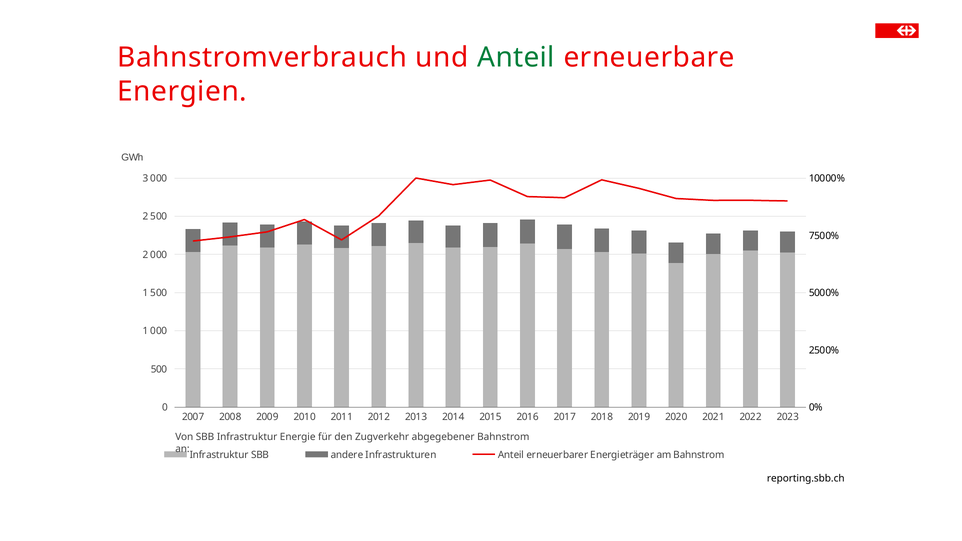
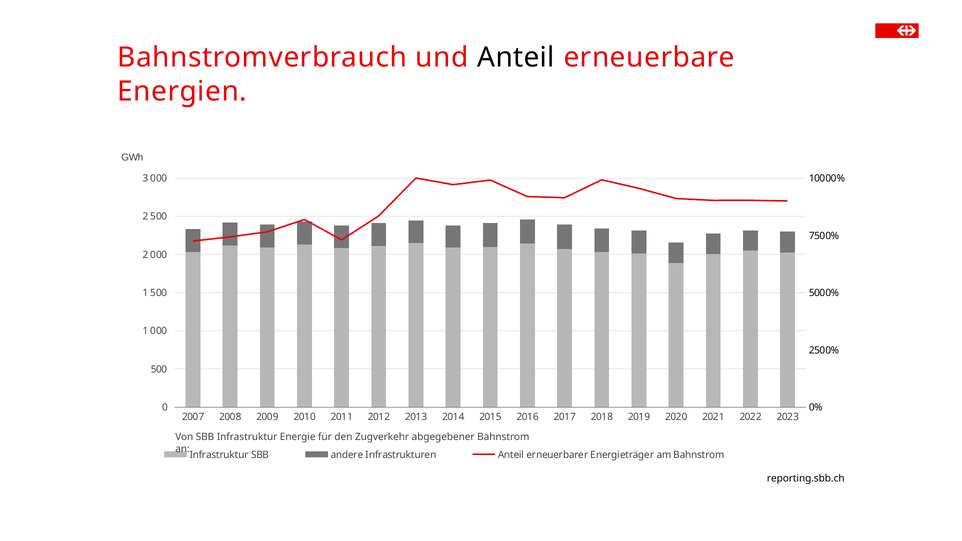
Anteil at (516, 58) colour: green -> black
